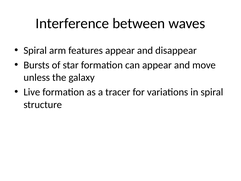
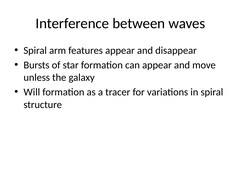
Live: Live -> Will
